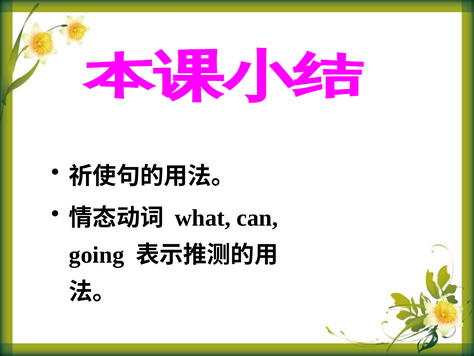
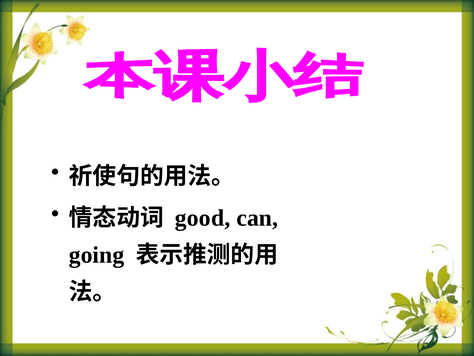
what: what -> good
